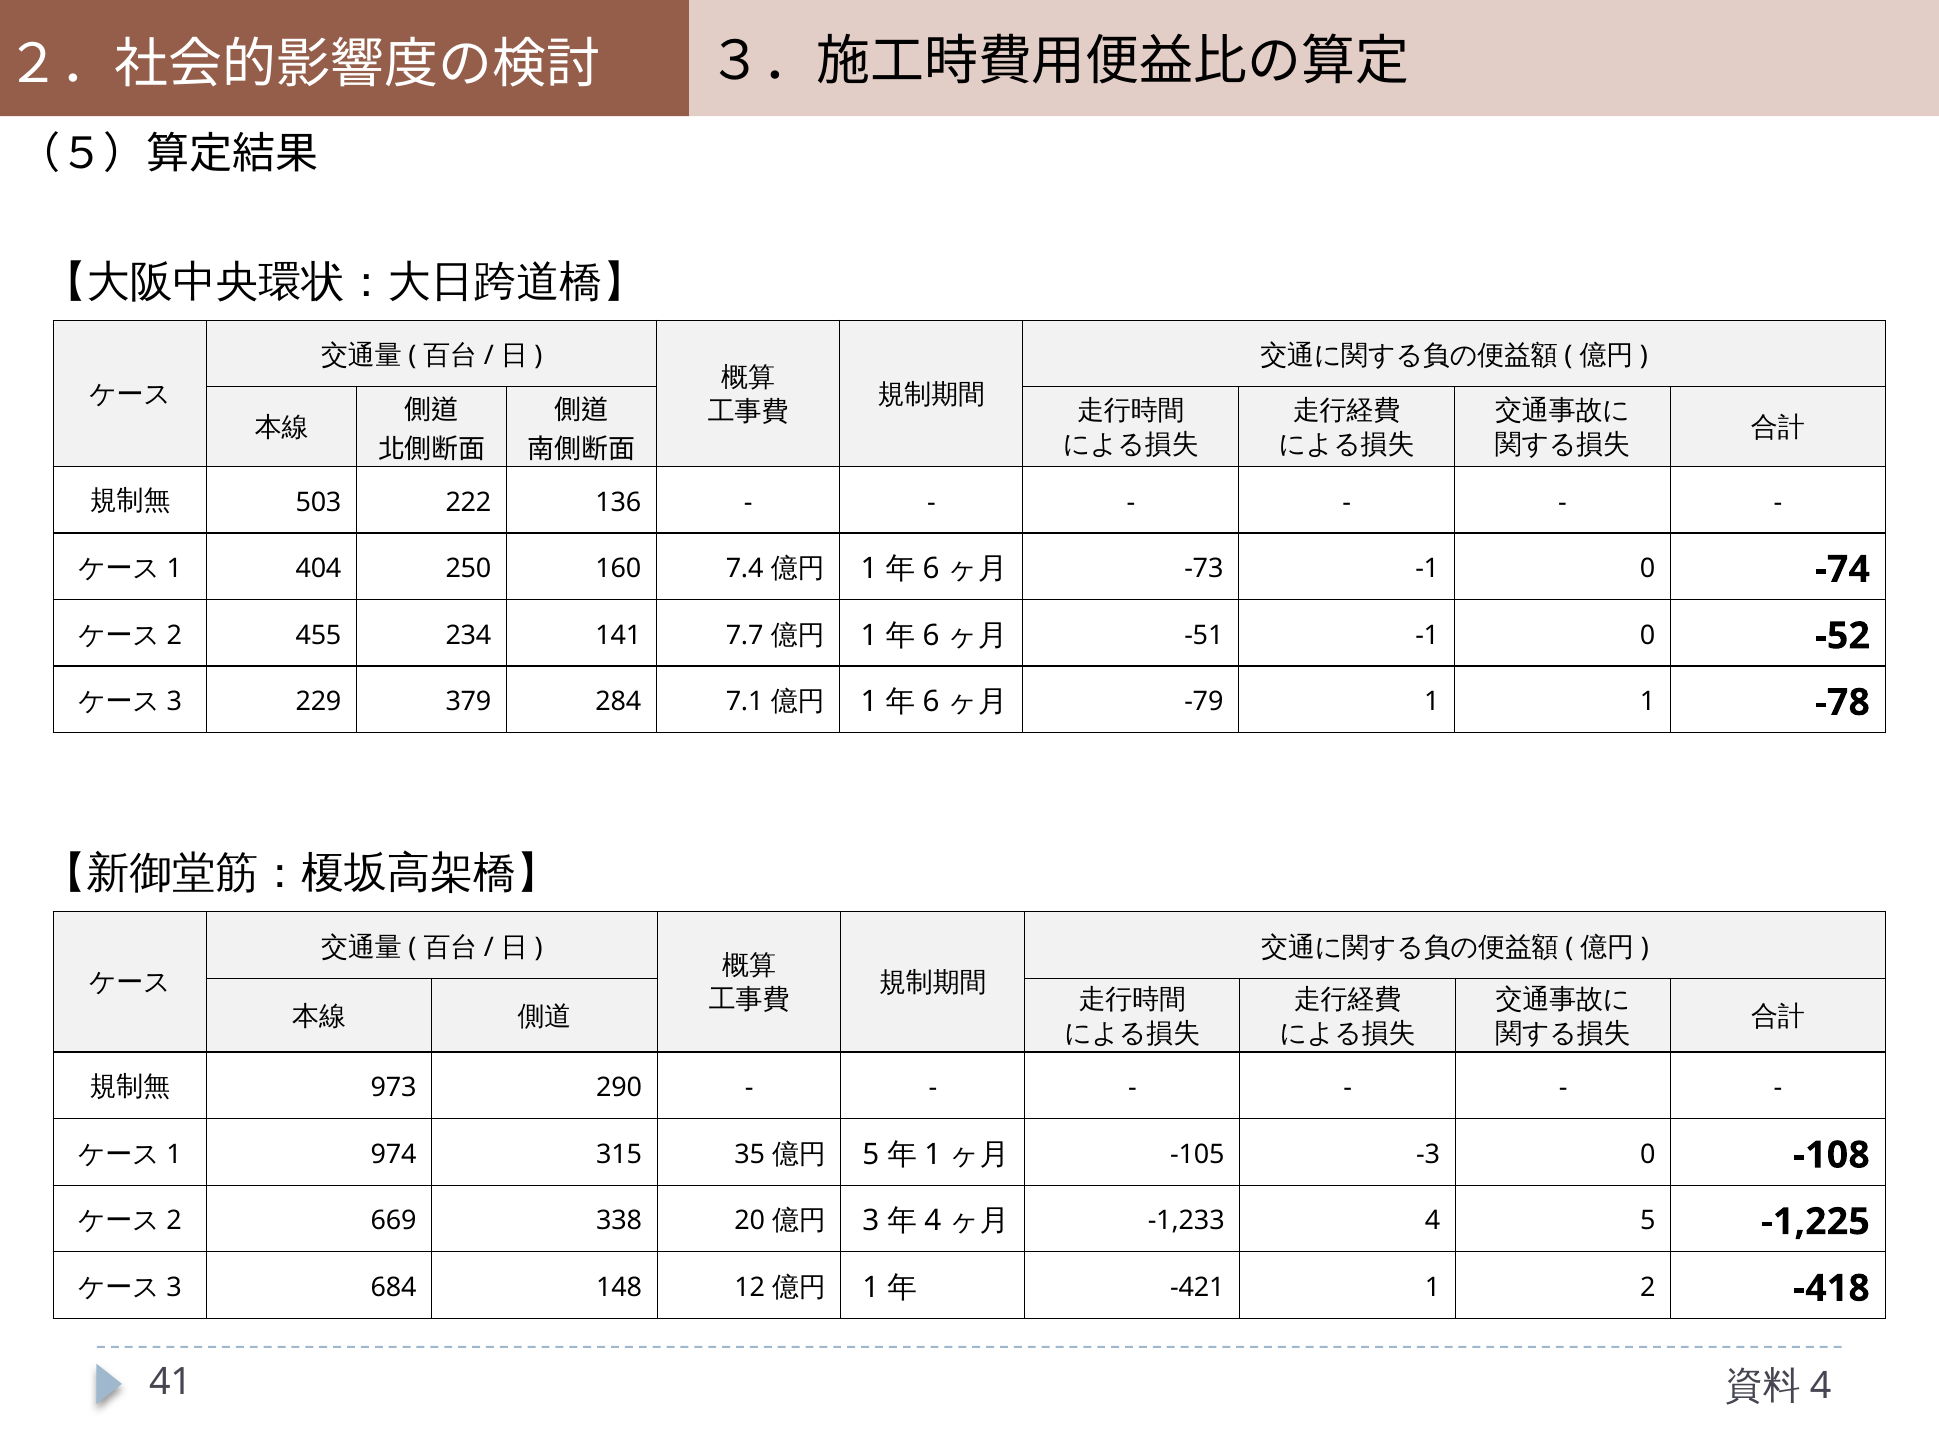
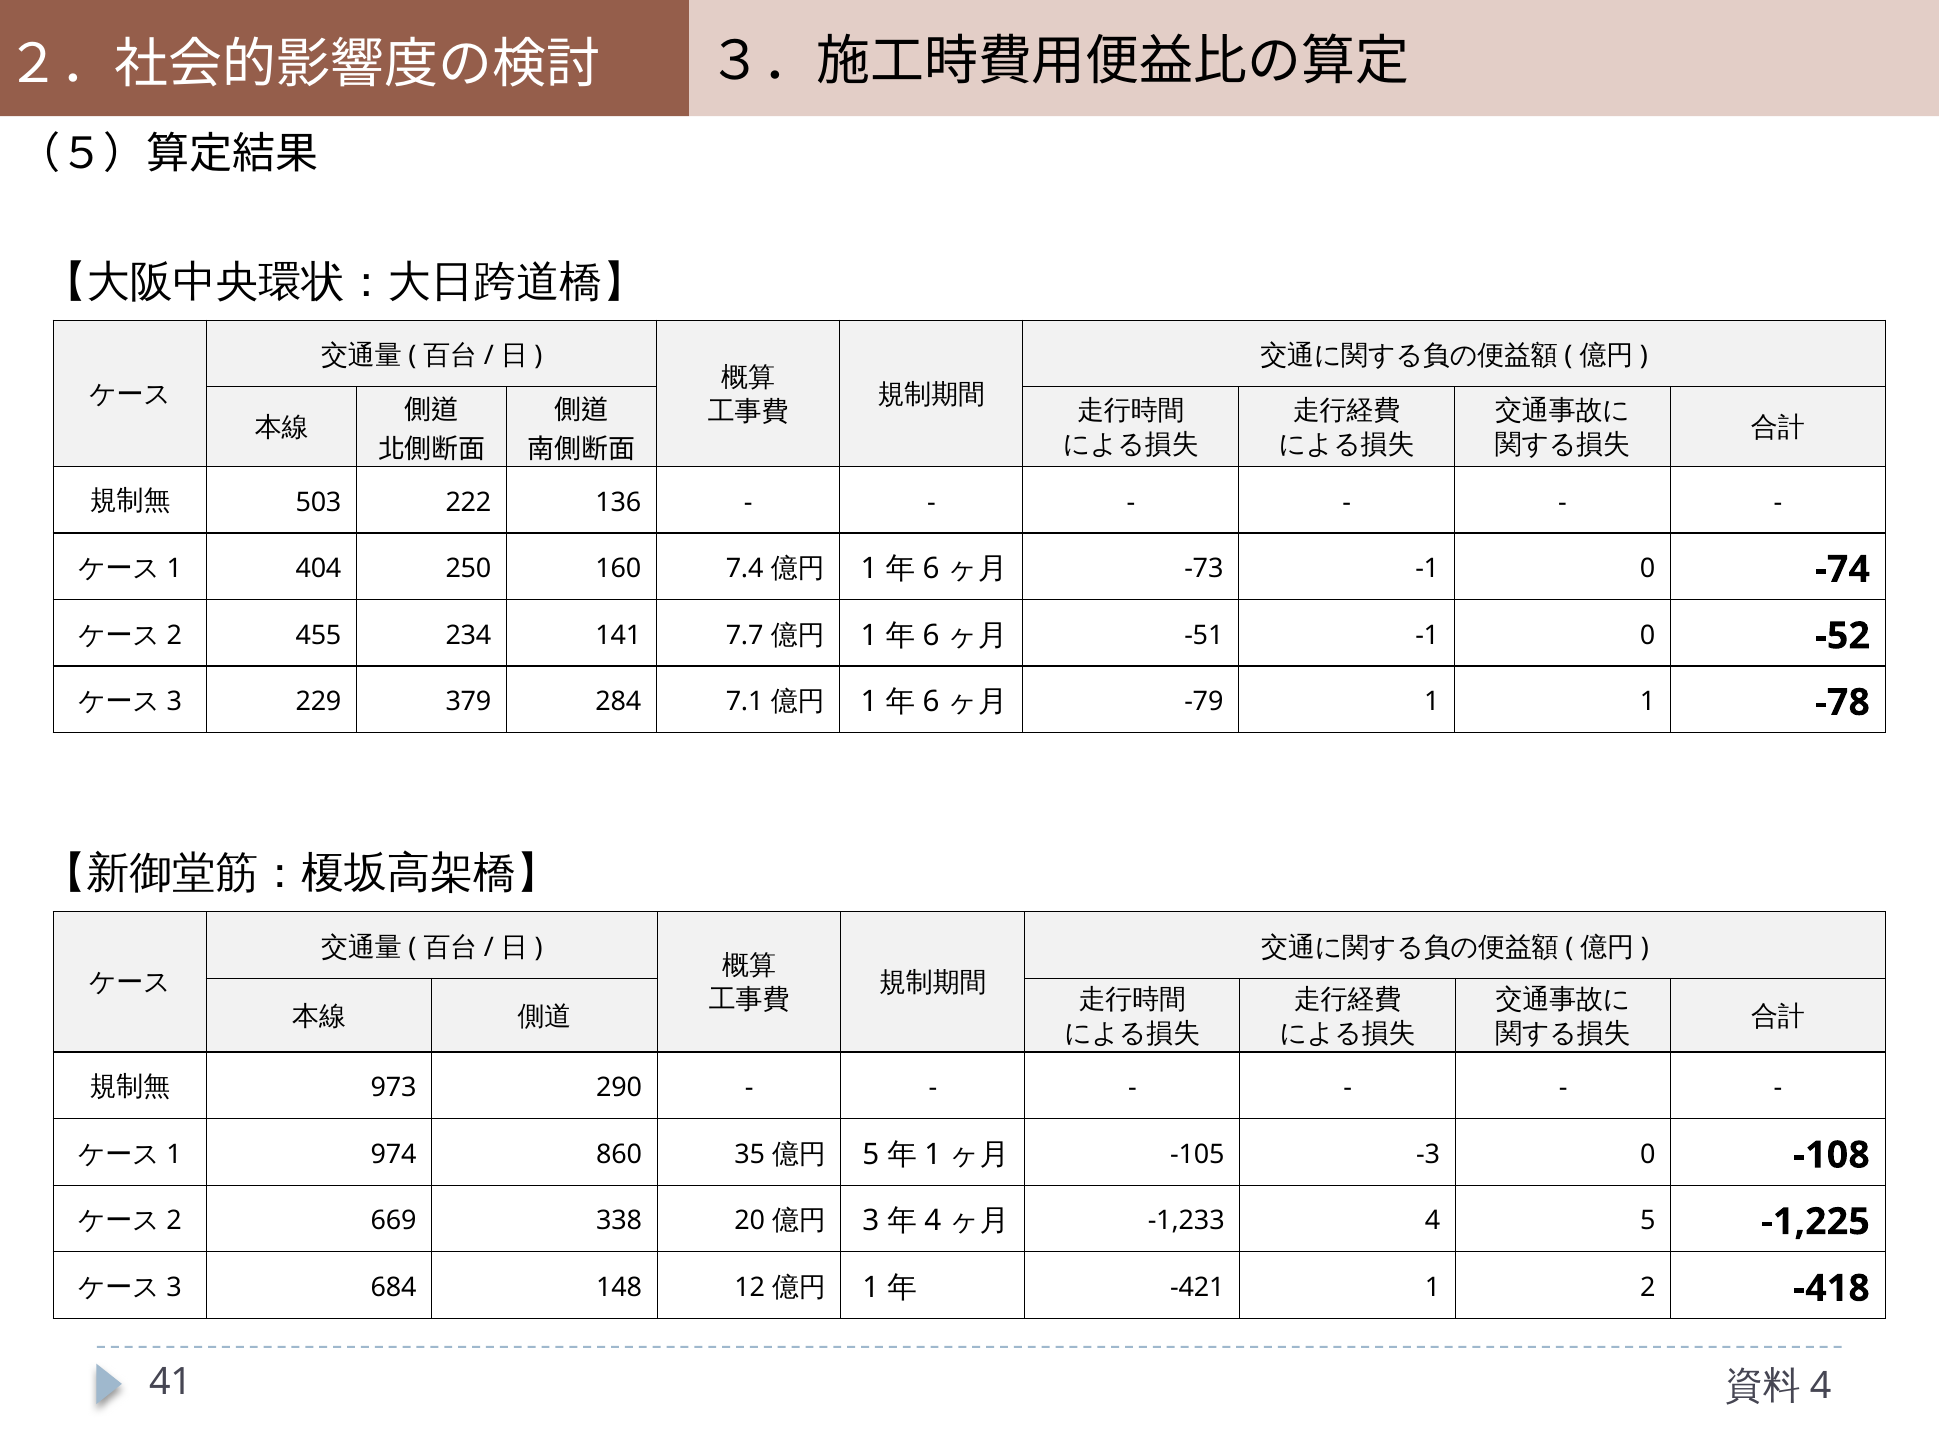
315: 315 -> 860
